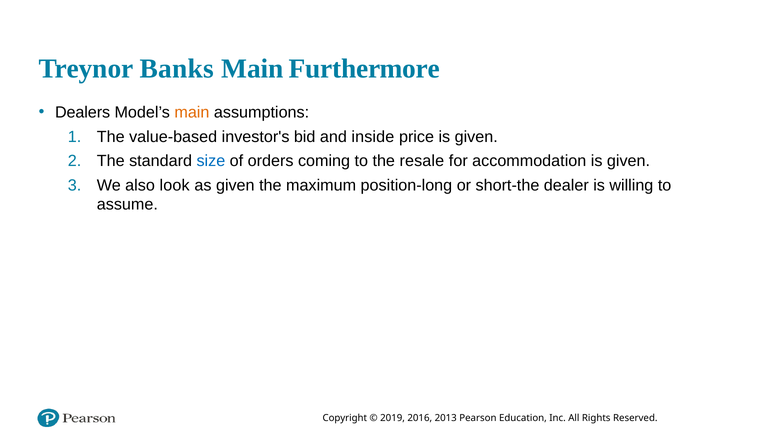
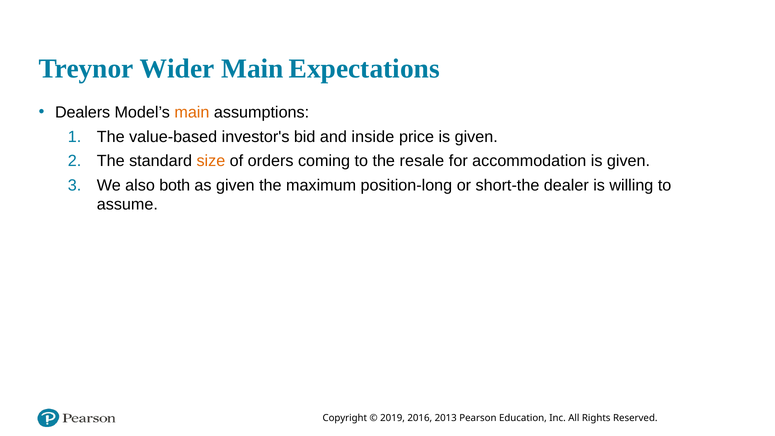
Banks: Banks -> Wider
Furthermore: Furthermore -> Expectations
size colour: blue -> orange
look: look -> both
